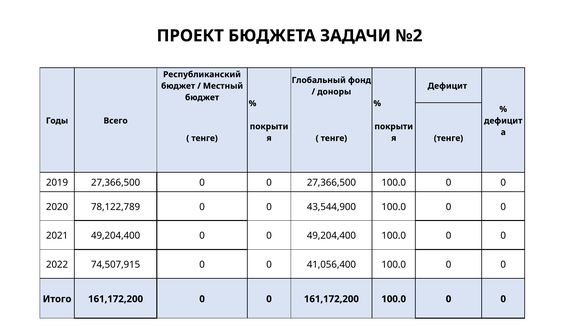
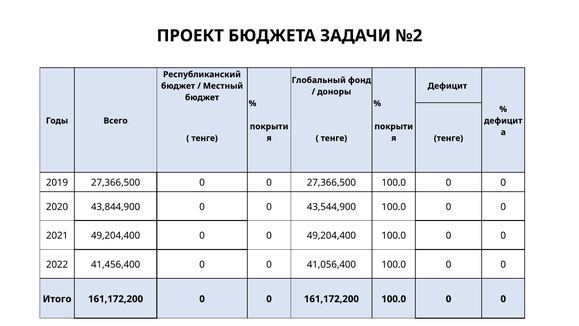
78,122,789: 78,122,789 -> 43,844,900
74,507,915: 74,507,915 -> 41,456,400
